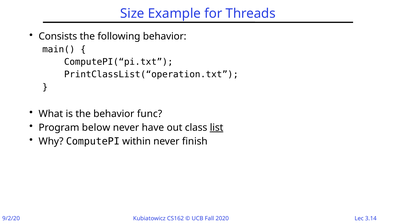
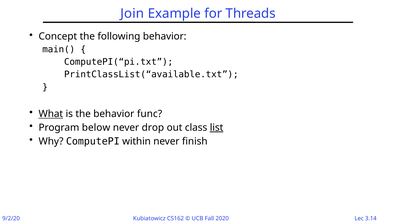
Size: Size -> Join
Consists: Consists -> Concept
PrintClassList(“operation.txt: PrintClassList(“operation.txt -> PrintClassList(“available.txt
What underline: none -> present
have: have -> drop
